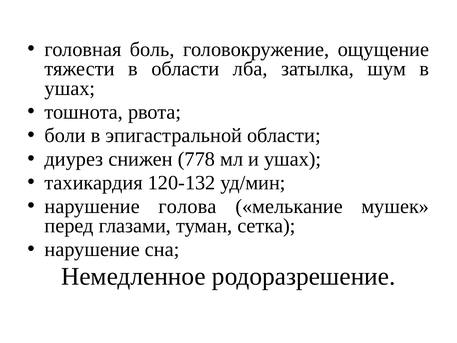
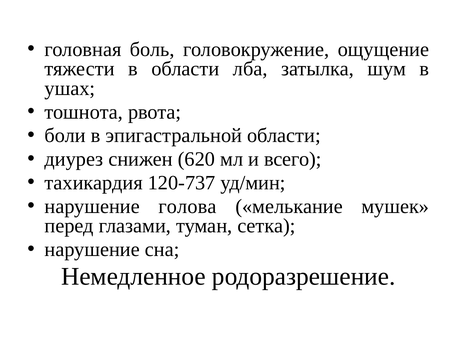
778: 778 -> 620
и ушах: ушах -> всего
120-132: 120-132 -> 120-737
